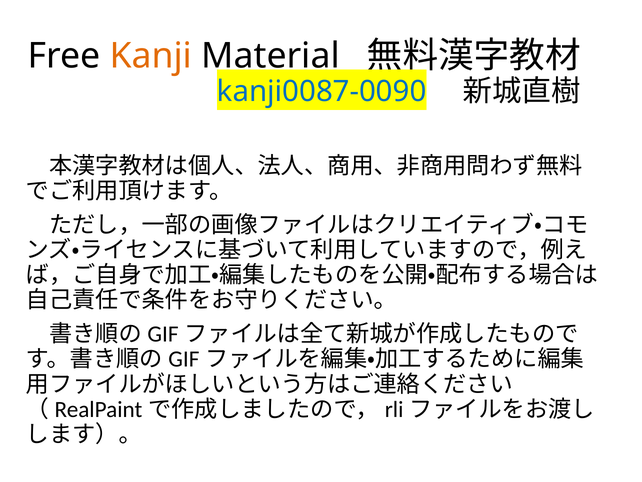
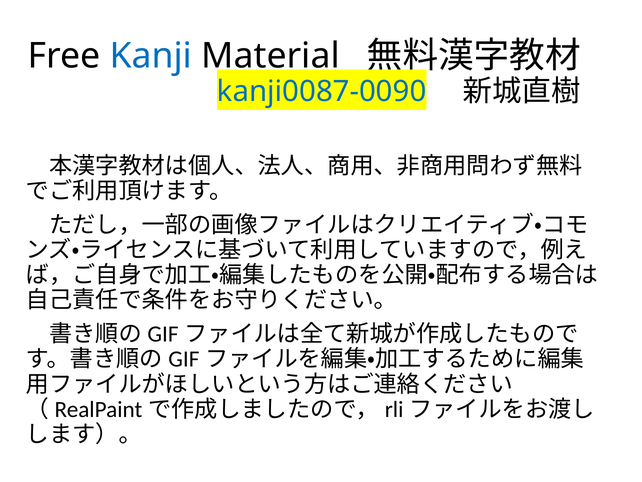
Kanji colour: orange -> blue
